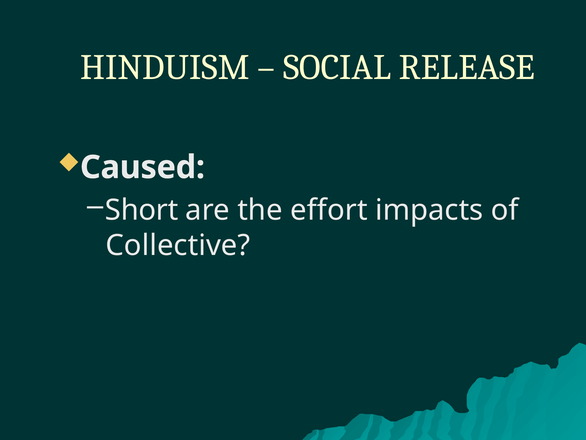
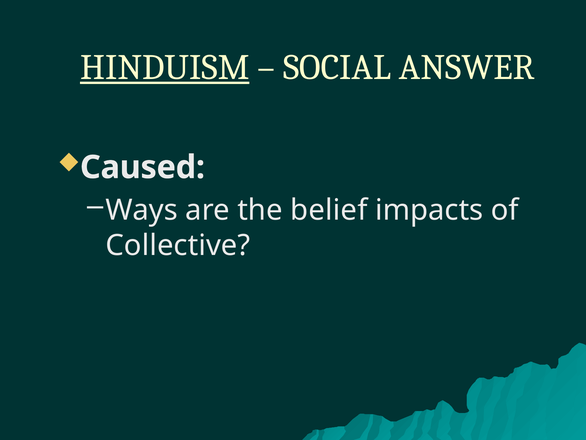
HINDUISM underline: none -> present
RELEASE: RELEASE -> ANSWER
Short: Short -> Ways
effort: effort -> belief
